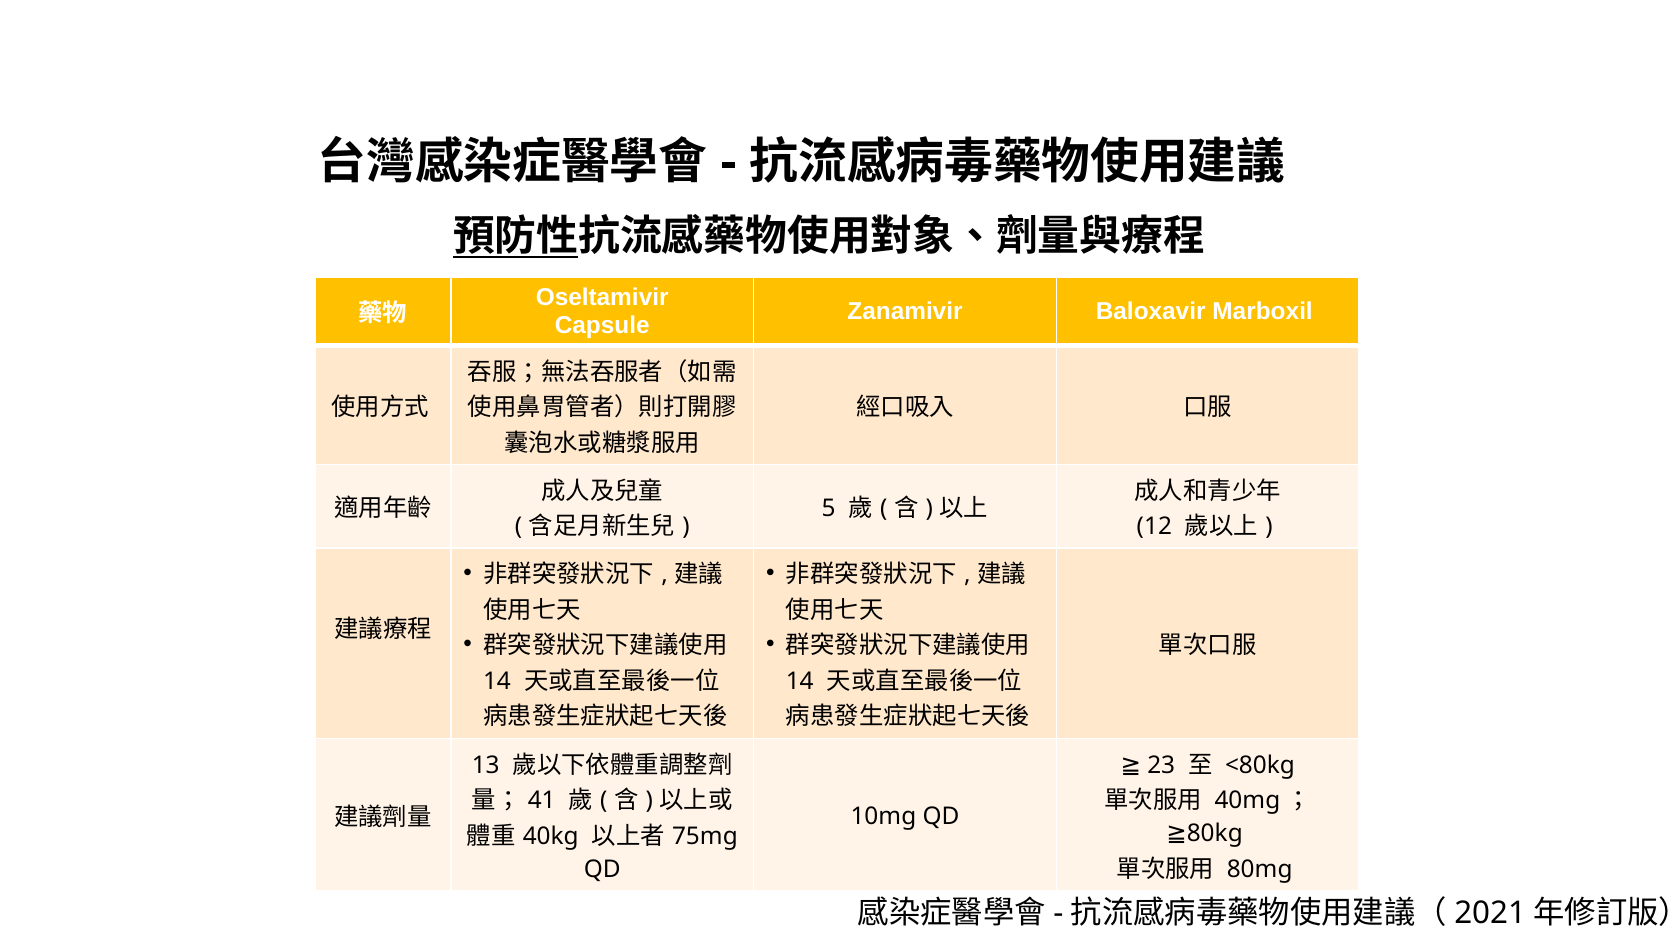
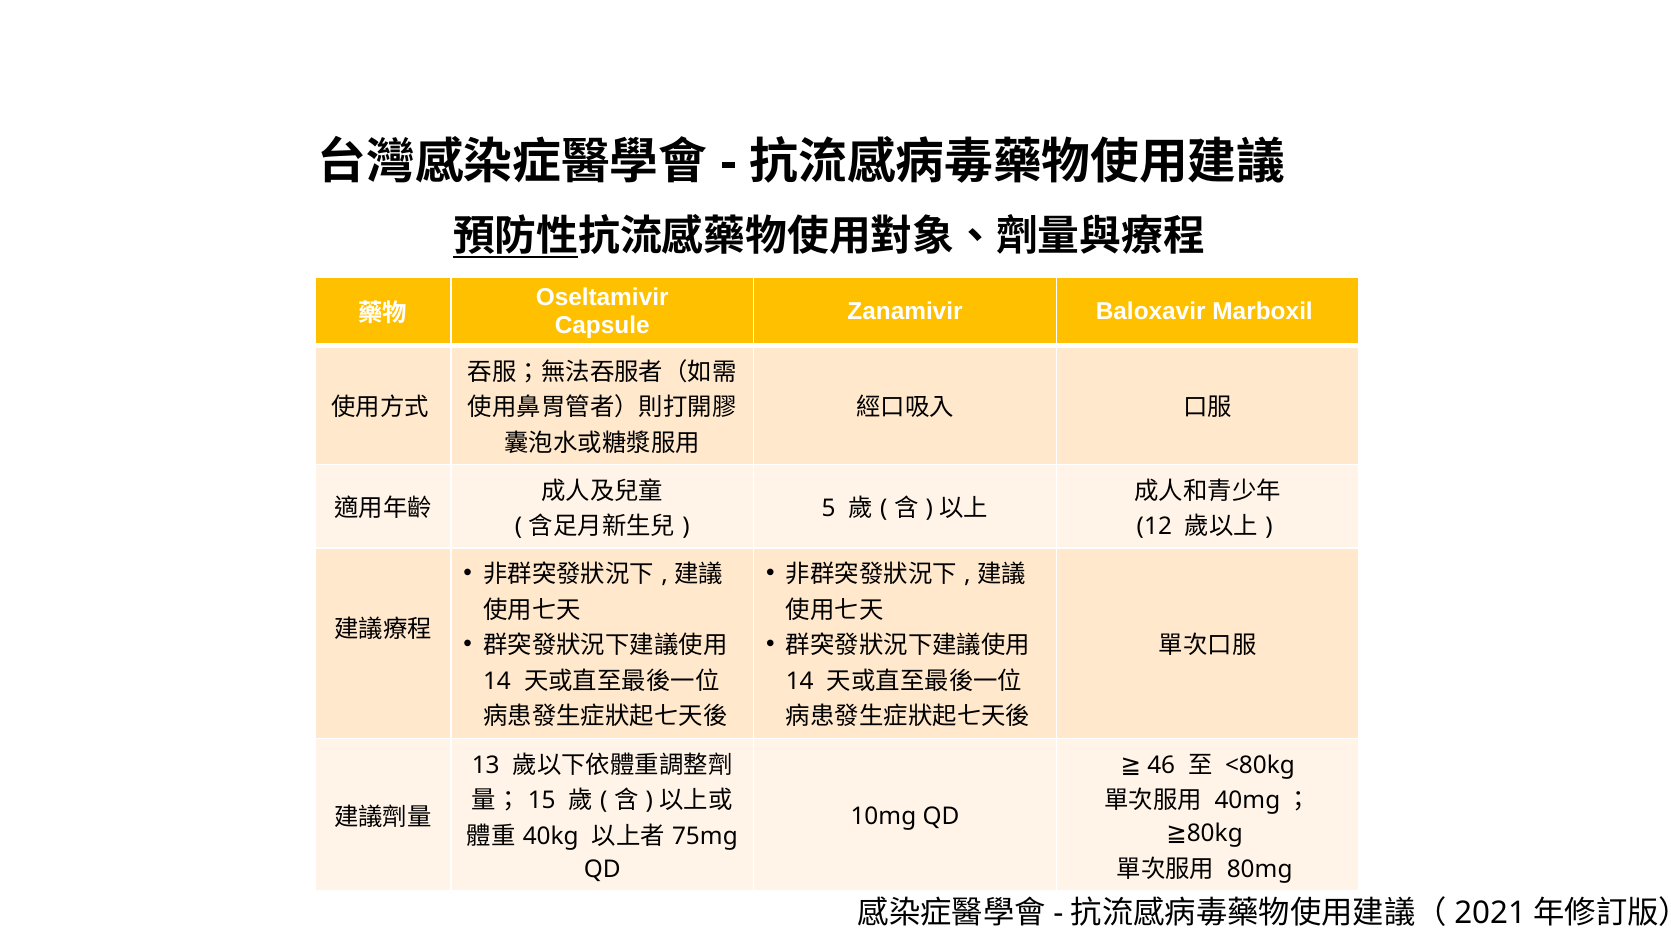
23: 23 -> 46
41: 41 -> 15
